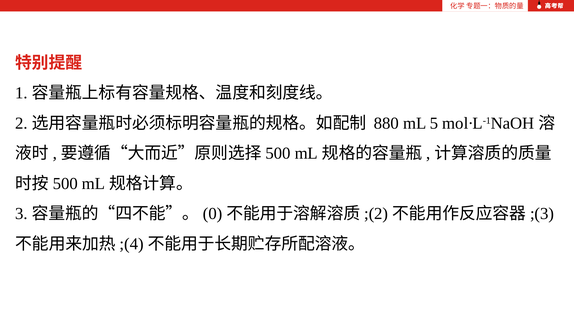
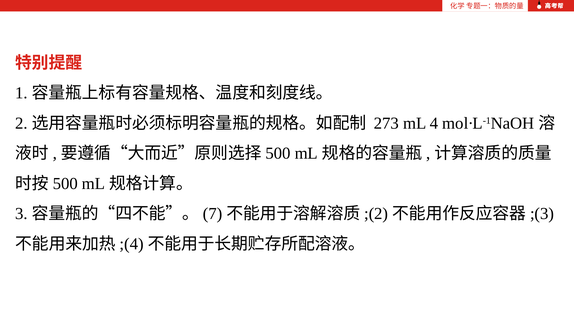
880: 880 -> 273
5: 5 -> 4
0: 0 -> 7
